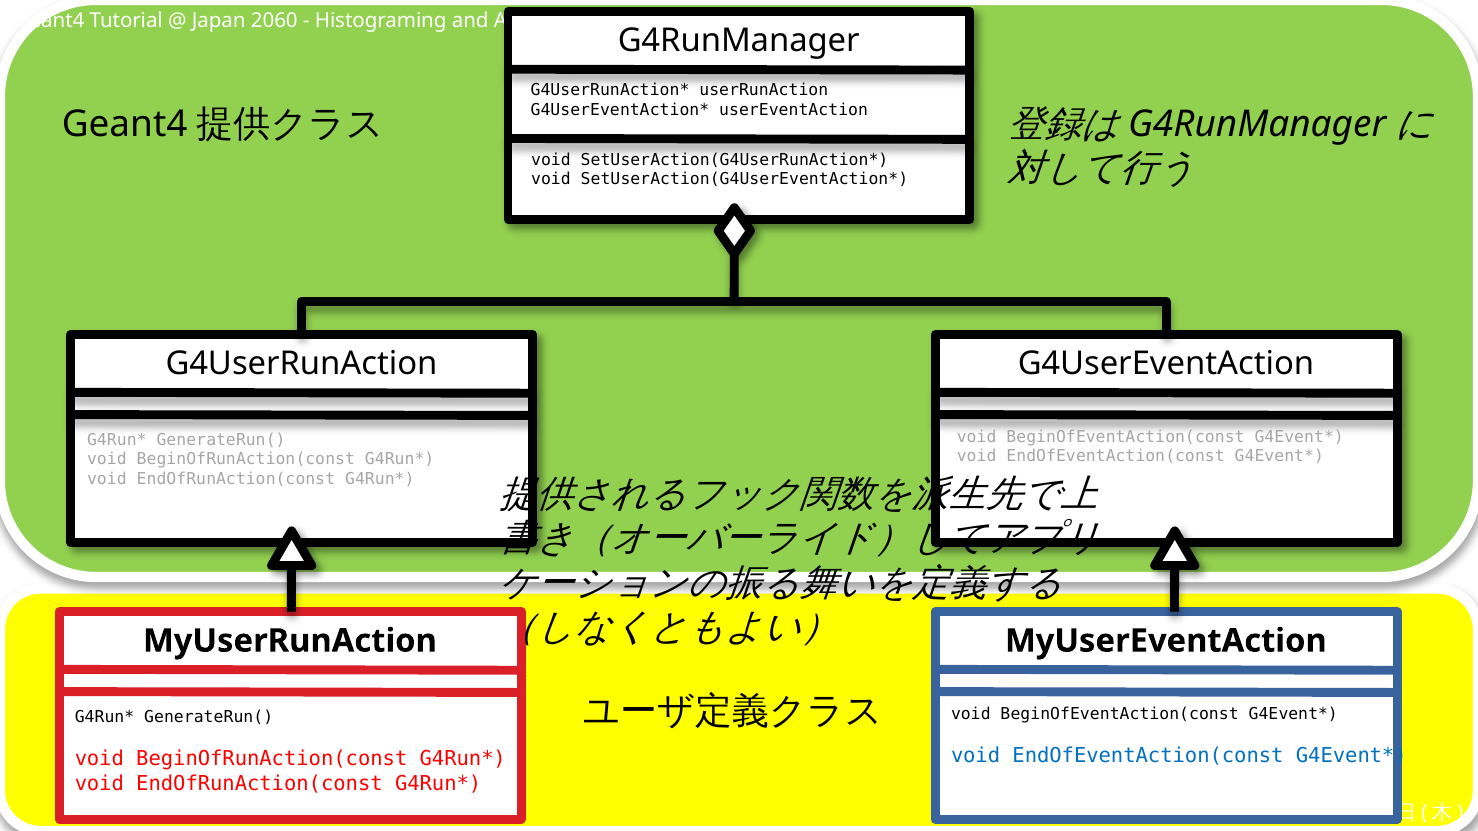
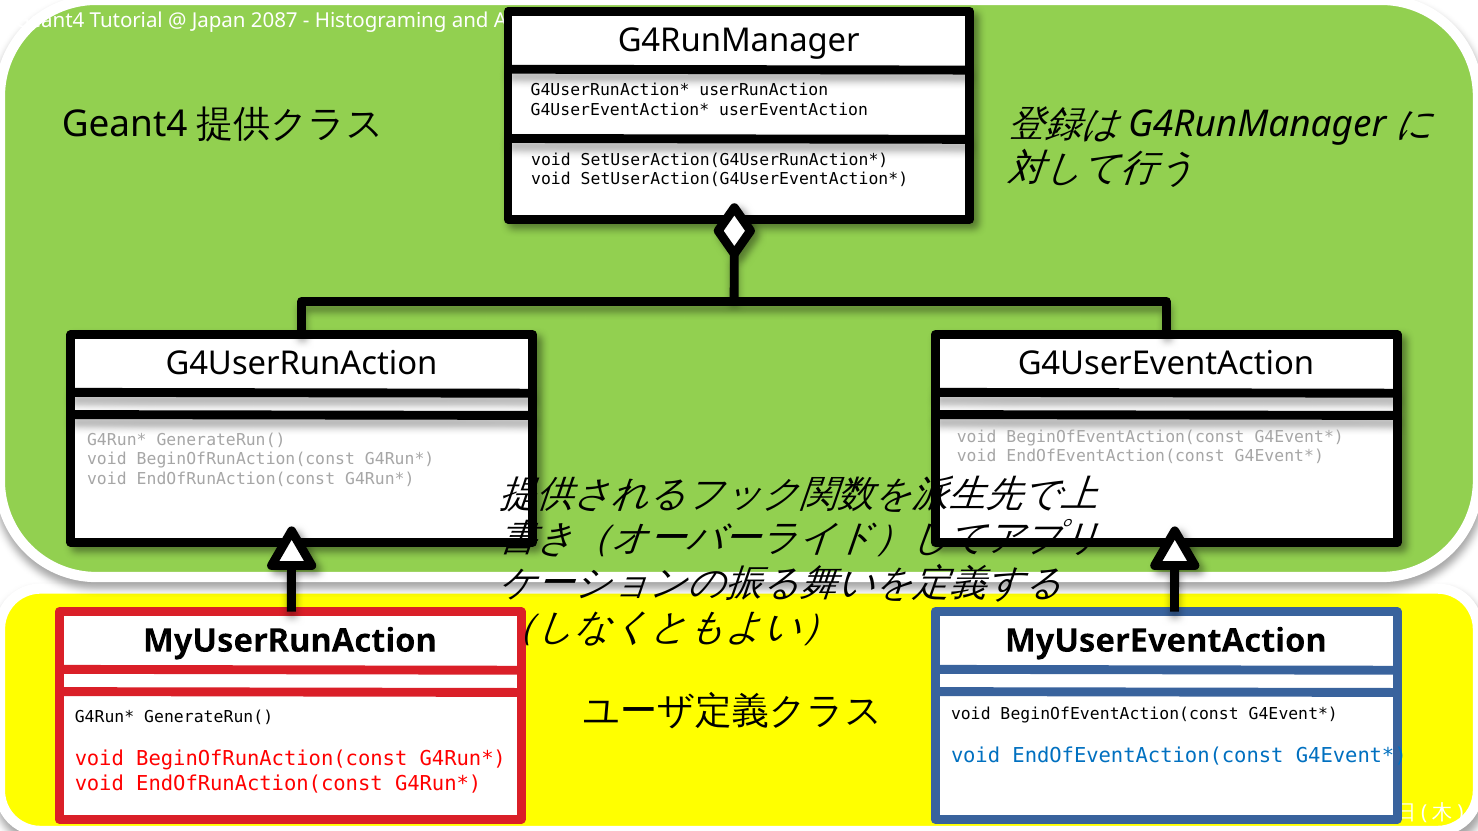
2060: 2060 -> 2087
